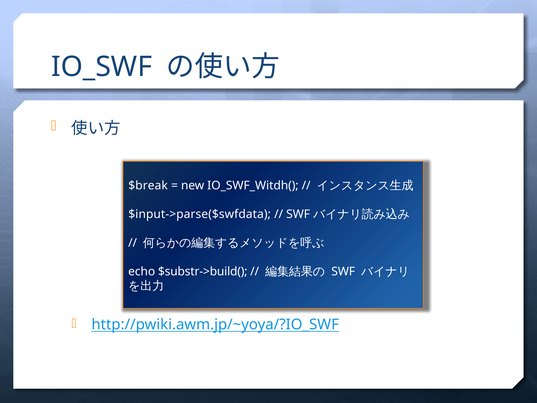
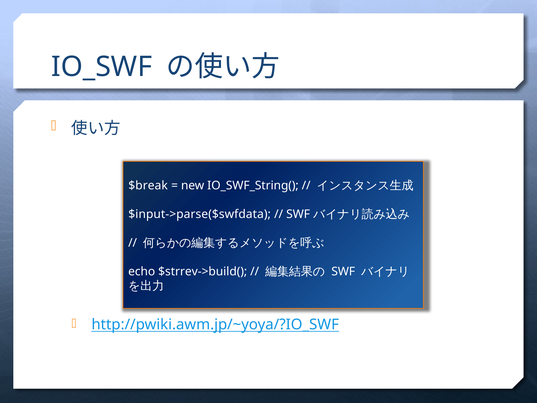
IO_SWF_Witdh(: IO_SWF_Witdh( -> IO_SWF_String(
$substr->build(: $substr->build( -> $strrev->build(
